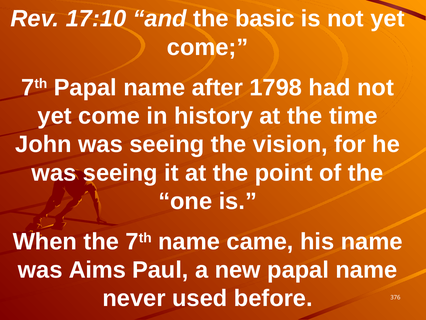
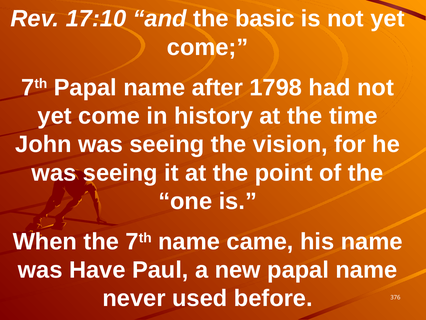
Aims: Aims -> Have
